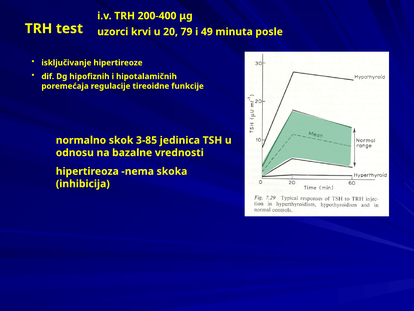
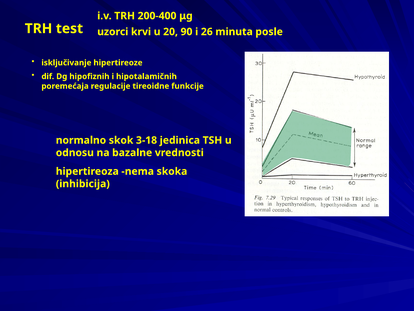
79: 79 -> 90
49: 49 -> 26
3-85: 3-85 -> 3-18
